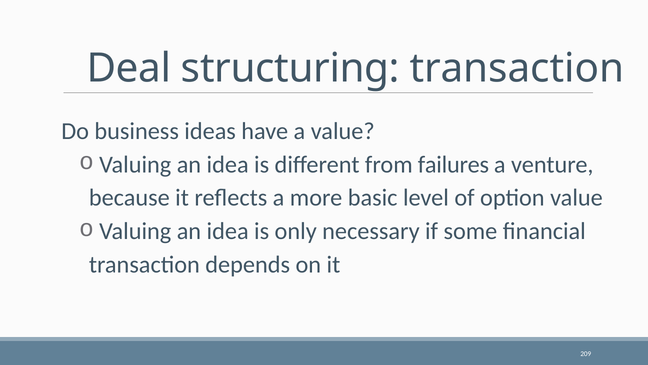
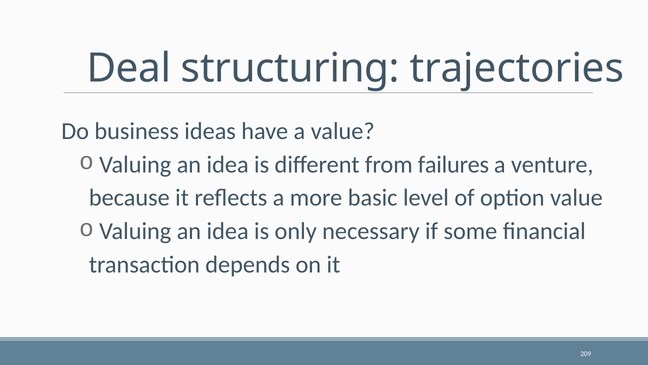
structuring transaction: transaction -> trajectories
